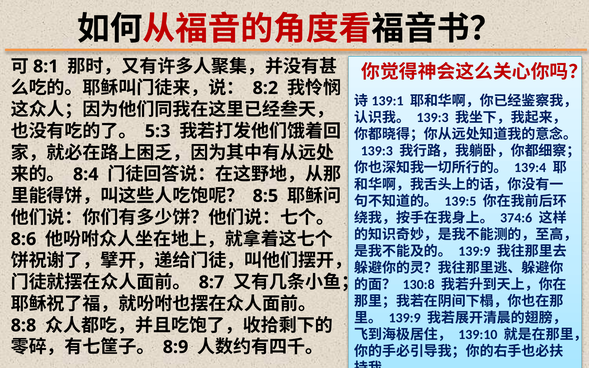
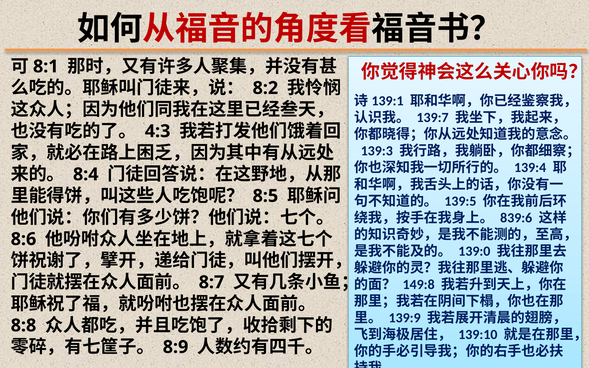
139:3 at (433, 118): 139:3 -> 139:7
5:3: 5:3 -> 4:3
374:6: 374:6 -> 839:6
139:9 at (474, 251): 139:9 -> 139:0
130:8: 130:8 -> 149:8
